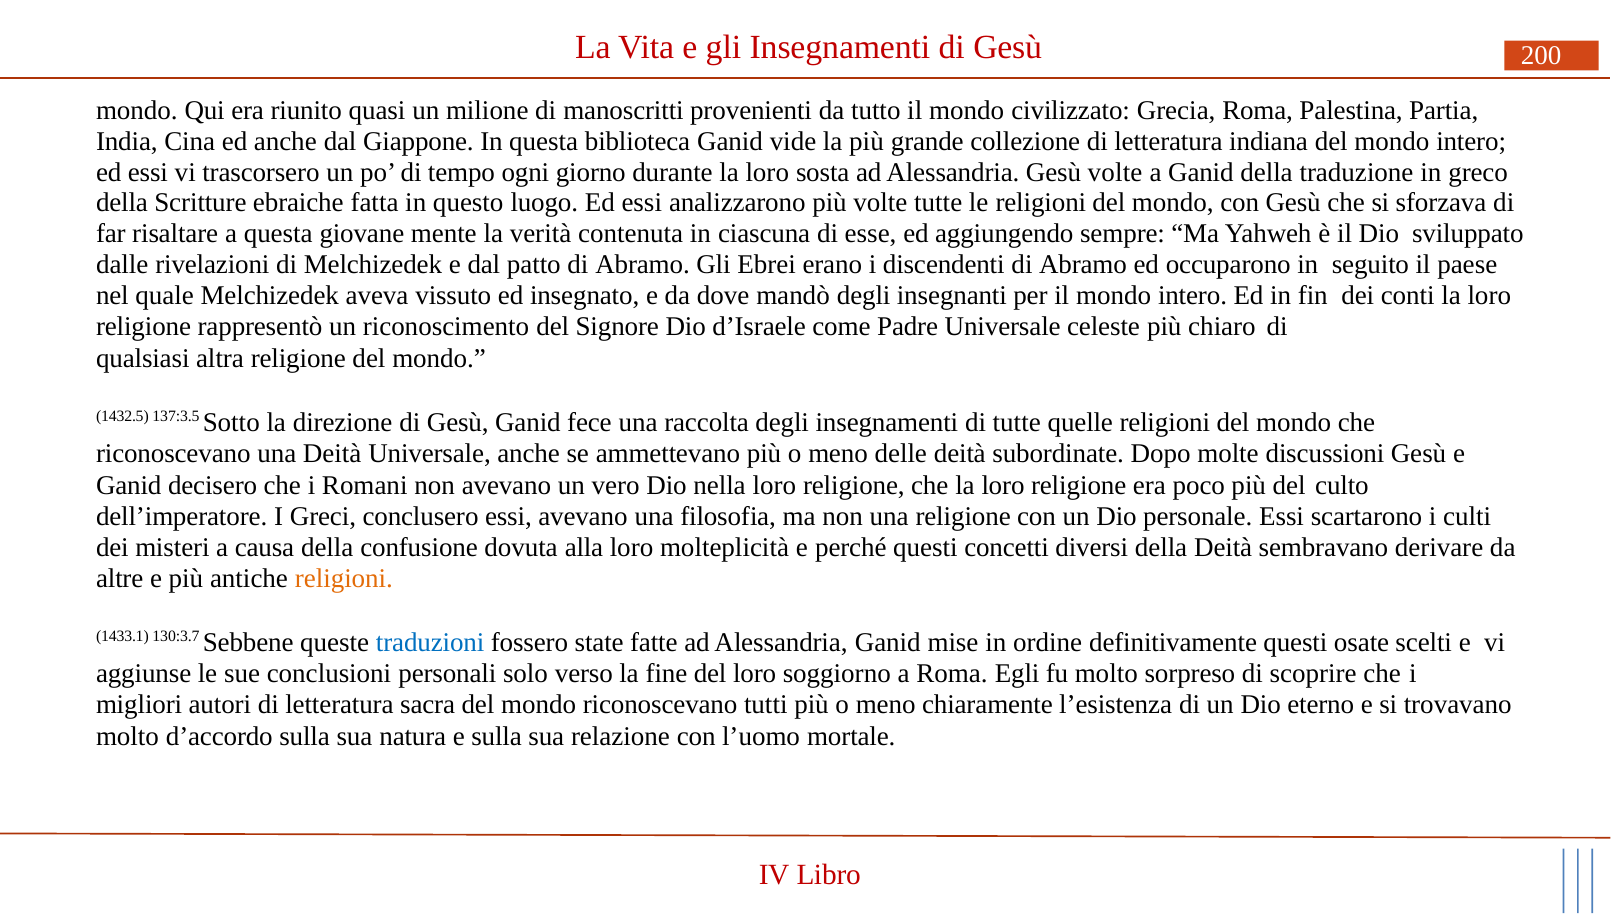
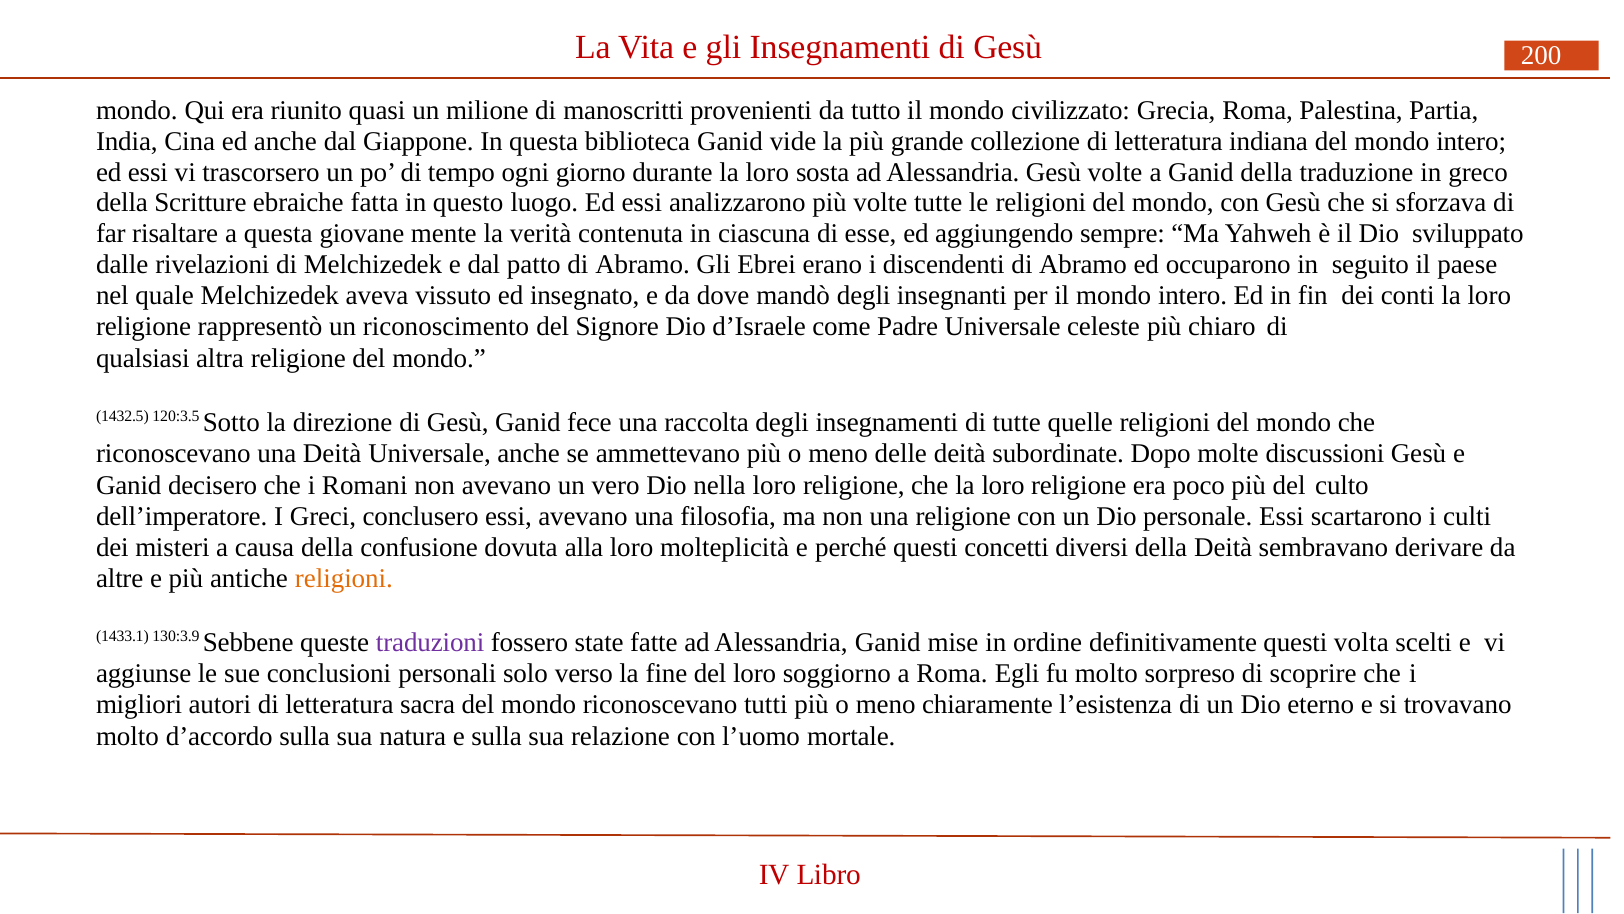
137:3.5: 137:3.5 -> 120:3.5
130:3.7: 130:3.7 -> 130:3.9
traduzioni colour: blue -> purple
osate: osate -> volta
